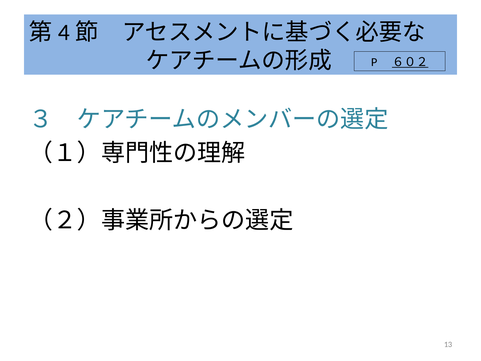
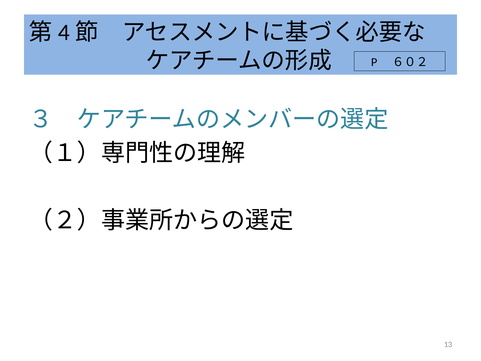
６０２ underline: present -> none
